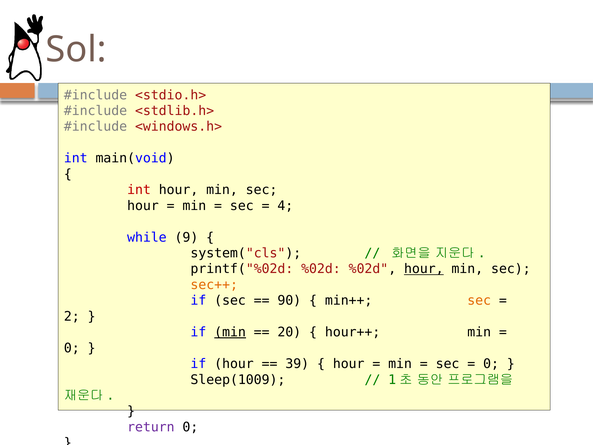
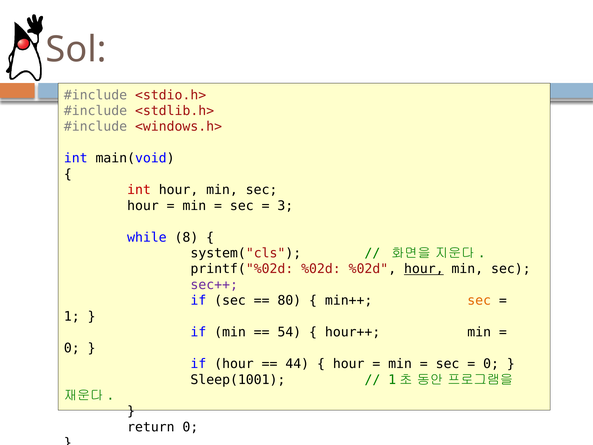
4: 4 -> 3
9: 9 -> 8
sec++ colour: orange -> purple
90: 90 -> 80
2: 2 -> 1
min at (230, 332) underline: present -> none
20: 20 -> 54
39: 39 -> 44
Sleep(1009: Sleep(1009 -> Sleep(1001
return colour: purple -> black
